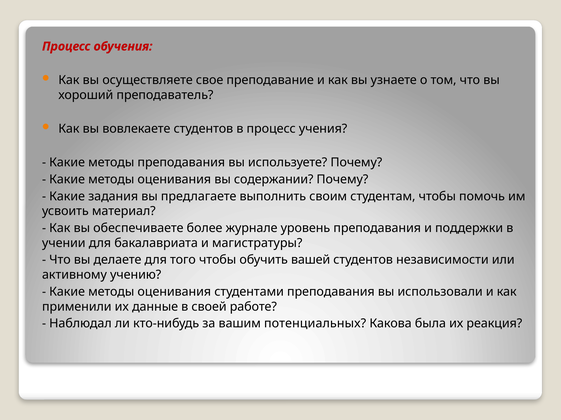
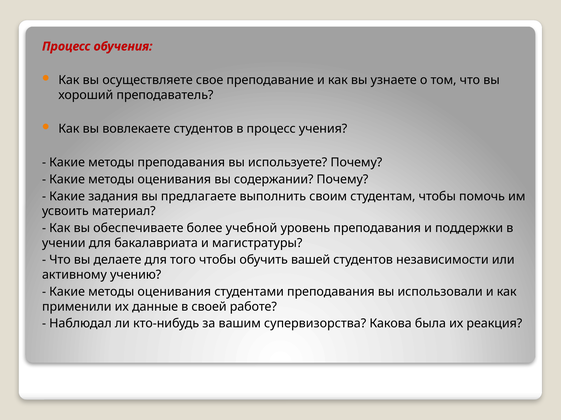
журнале: журнале -> учебной
потенциальных: потенциальных -> супервизорства
